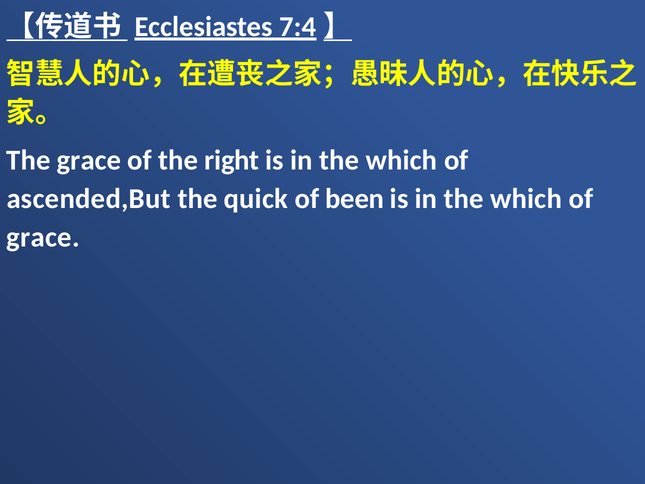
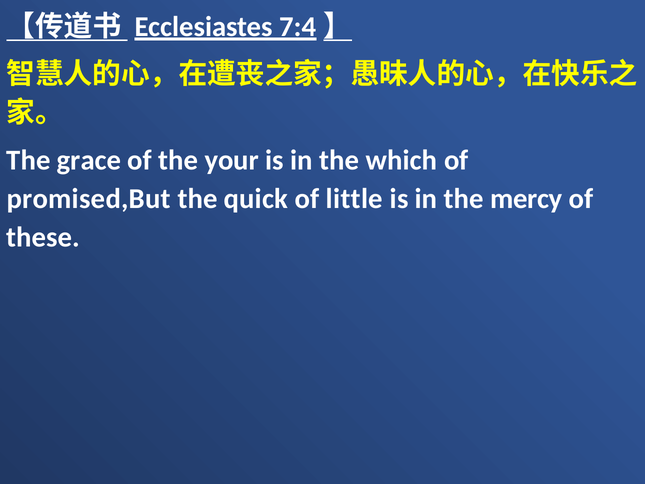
right: right -> your
ascended,But: ascended,But -> promised,But
been: been -> little
which at (526, 199): which -> mercy
grace at (43, 237): grace -> these
